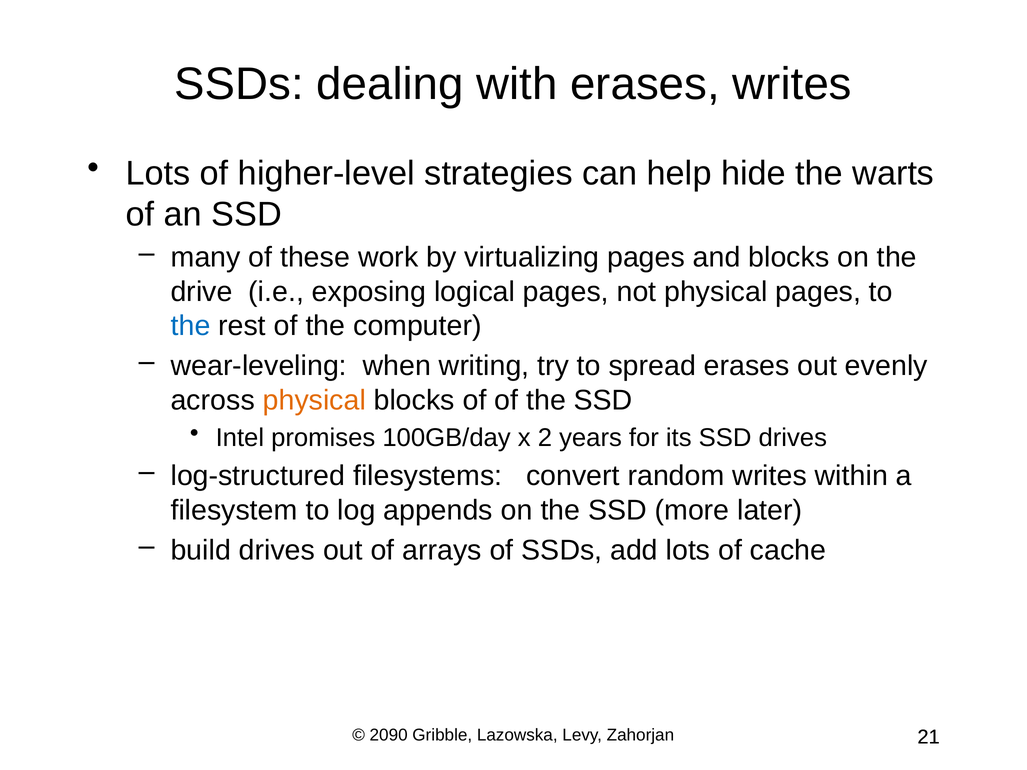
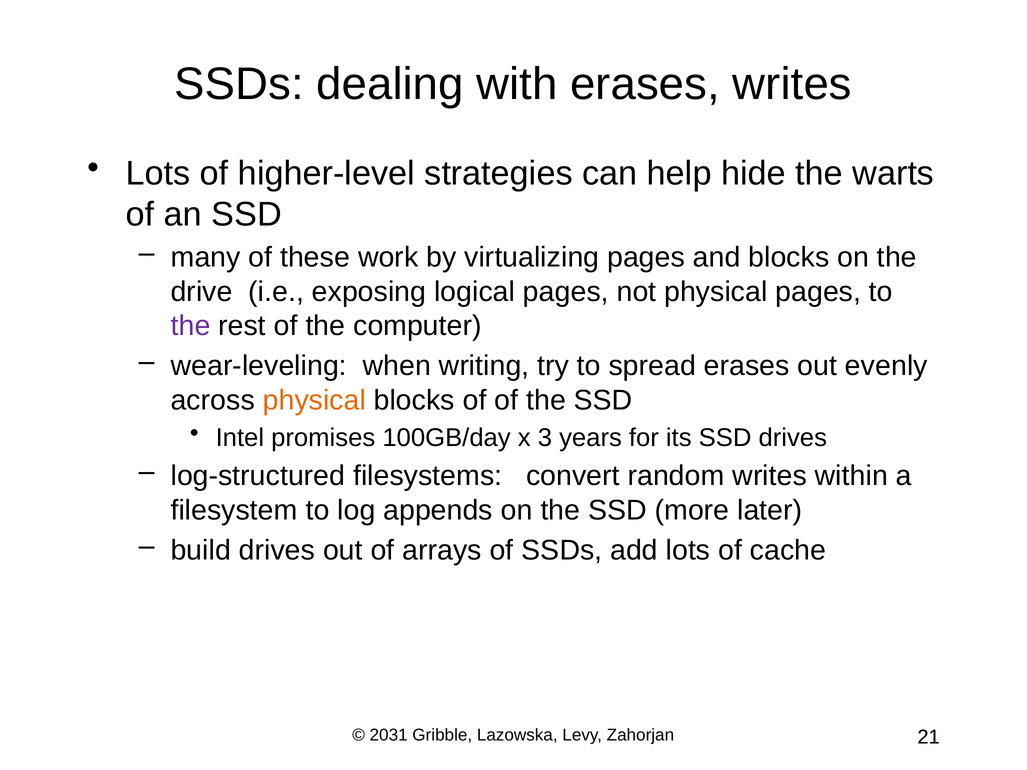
the at (191, 326) colour: blue -> purple
2: 2 -> 3
2090: 2090 -> 2031
